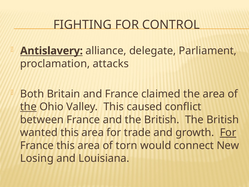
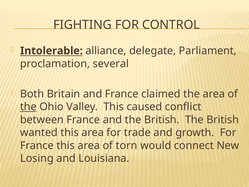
Antislavery: Antislavery -> Intolerable
attacks: attacks -> several
For at (228, 132) underline: present -> none
